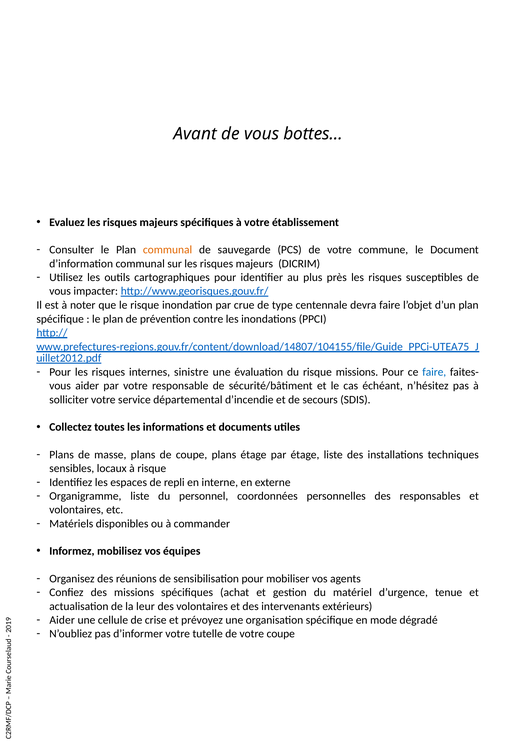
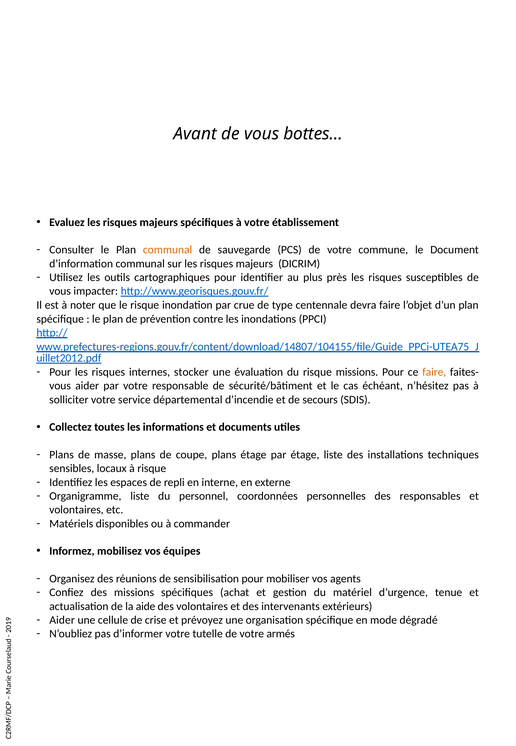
sinistre: sinistre -> stocker
faire at (434, 372) colour: blue -> orange
leur: leur -> aide
votre coupe: coupe -> armés
